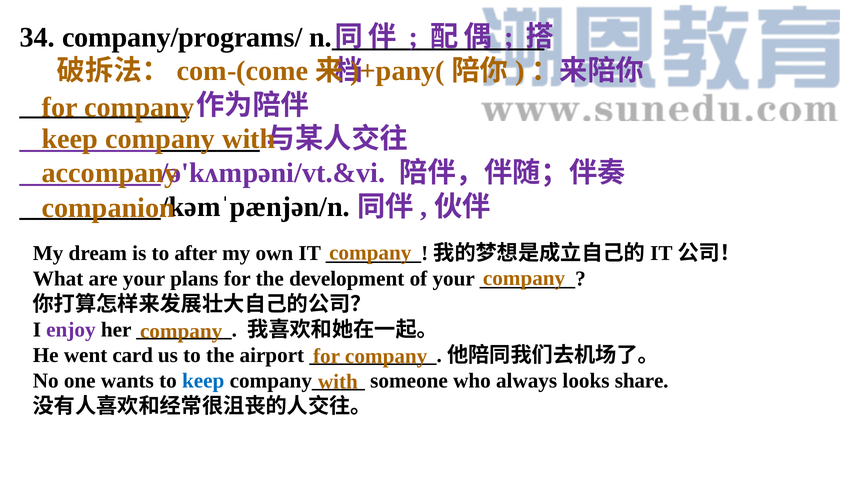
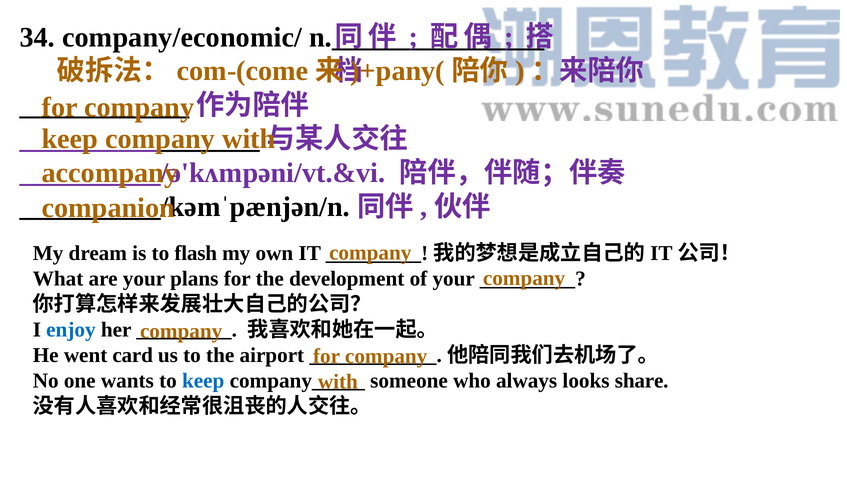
company/programs/: company/programs/ -> company/economic/
after: after -> flash
enjoy colour: purple -> blue
